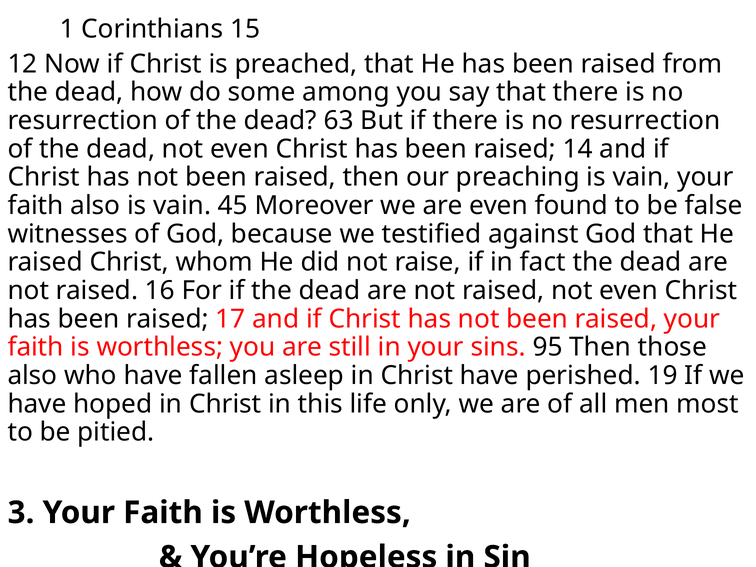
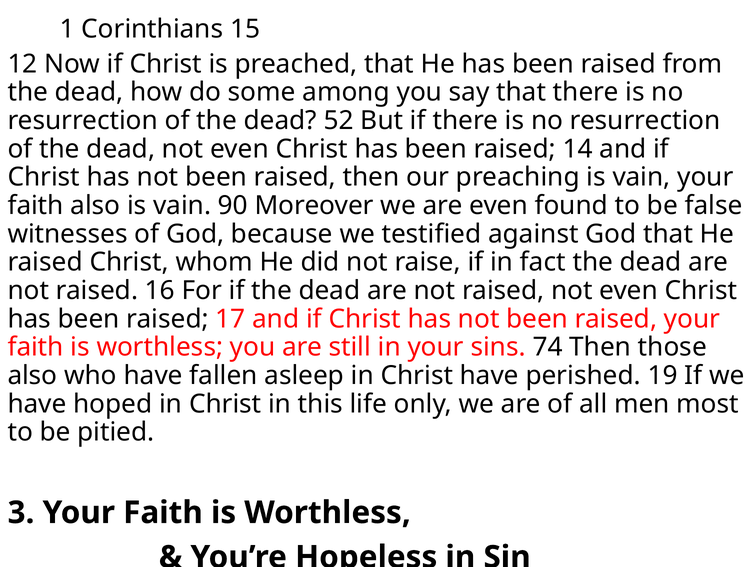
63: 63 -> 52
45: 45 -> 90
95: 95 -> 74
